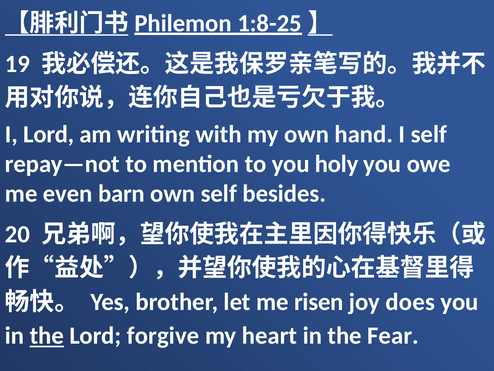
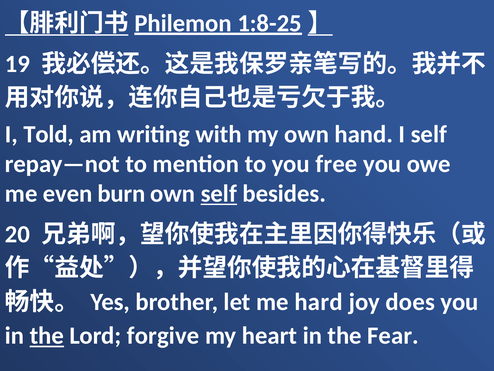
I Lord: Lord -> Told
holy: holy -> free
barn: barn -> burn
self at (219, 193) underline: none -> present
risen: risen -> hard
